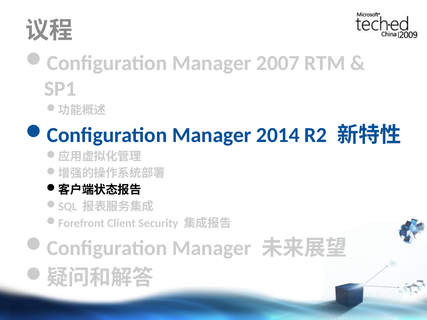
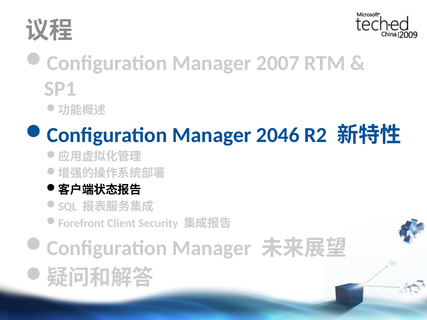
2014: 2014 -> 2046
